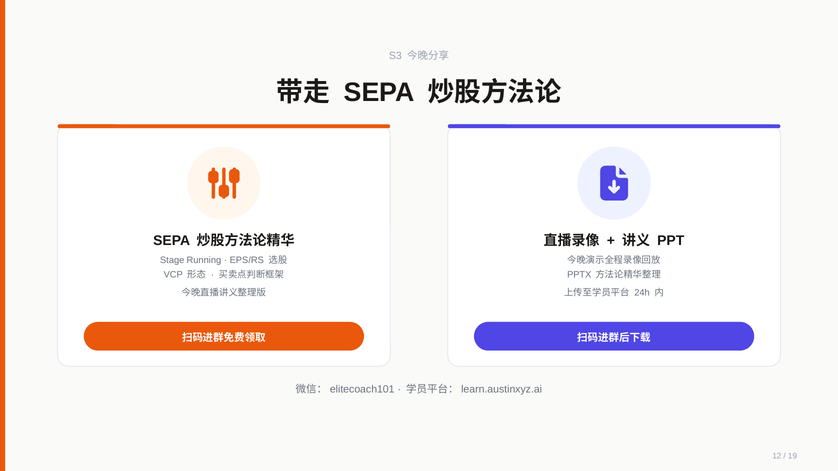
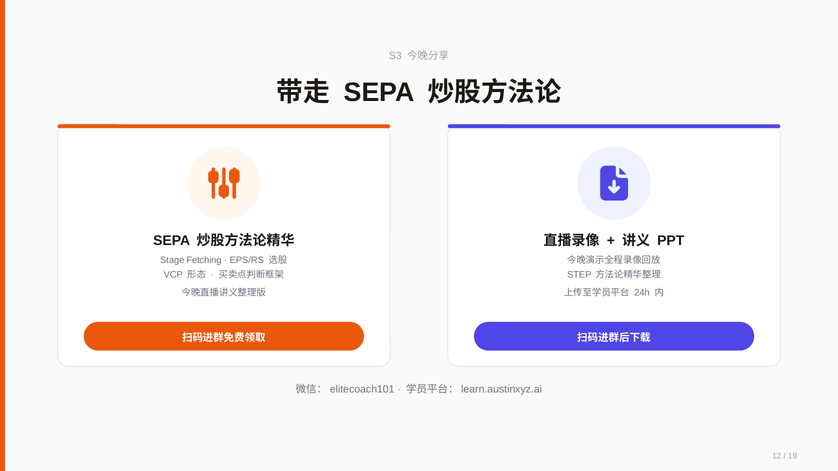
Running: Running -> Fetching
PPTX: PPTX -> STEP
